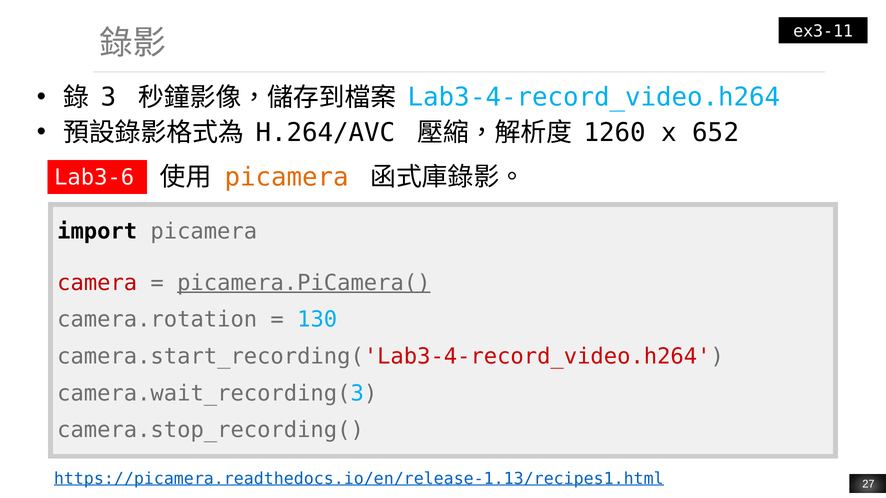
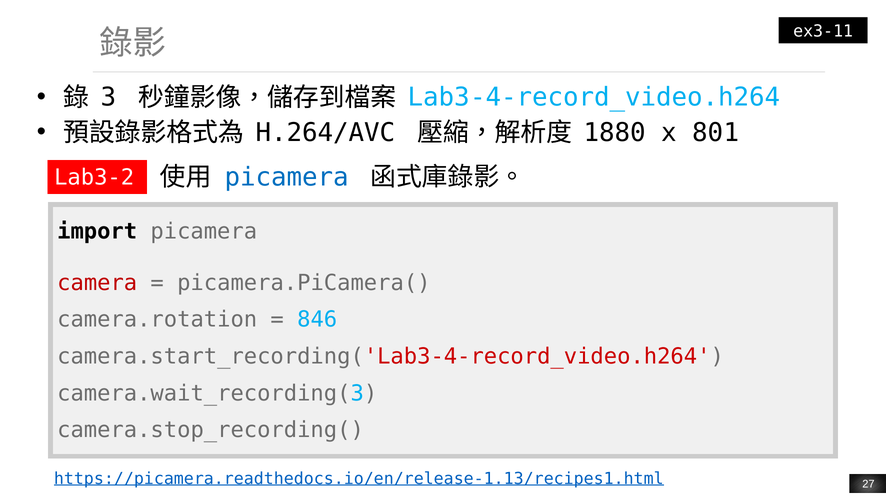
1260: 1260 -> 1880
652: 652 -> 801
Lab3-6: Lab3-6 -> Lab3-2
picamera at (287, 177) colour: orange -> blue
picamera.PiCamera( underline: present -> none
130: 130 -> 846
